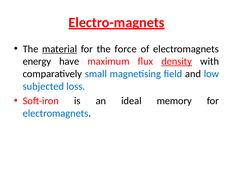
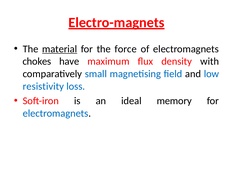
energy: energy -> chokes
density underline: present -> none
subjected: subjected -> resistivity
